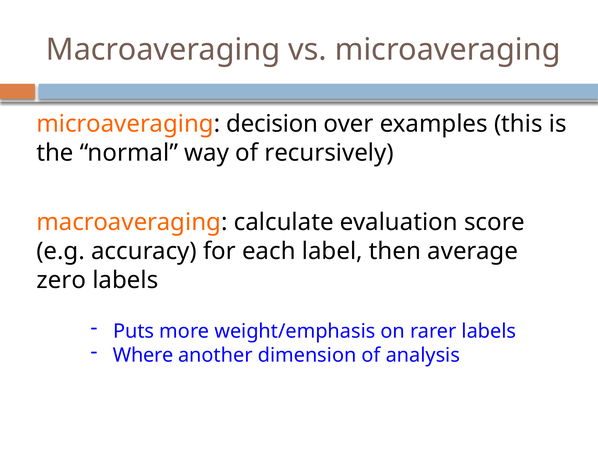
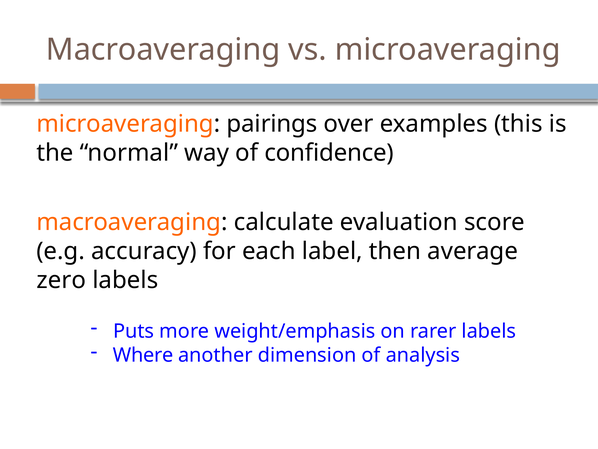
decision: decision -> pairings
recursively: recursively -> confidence
